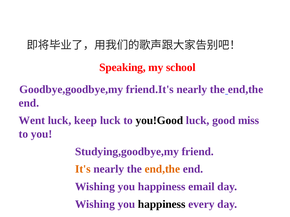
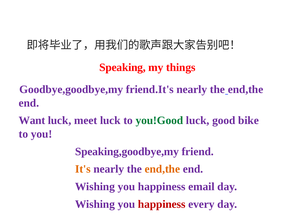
school: school -> things
Went: Went -> Want
keep: keep -> meet
you!Good colour: black -> green
miss: miss -> bike
Studying,goodbye,my: Studying,goodbye,my -> Speaking,goodbye,my
happiness at (162, 205) colour: black -> red
